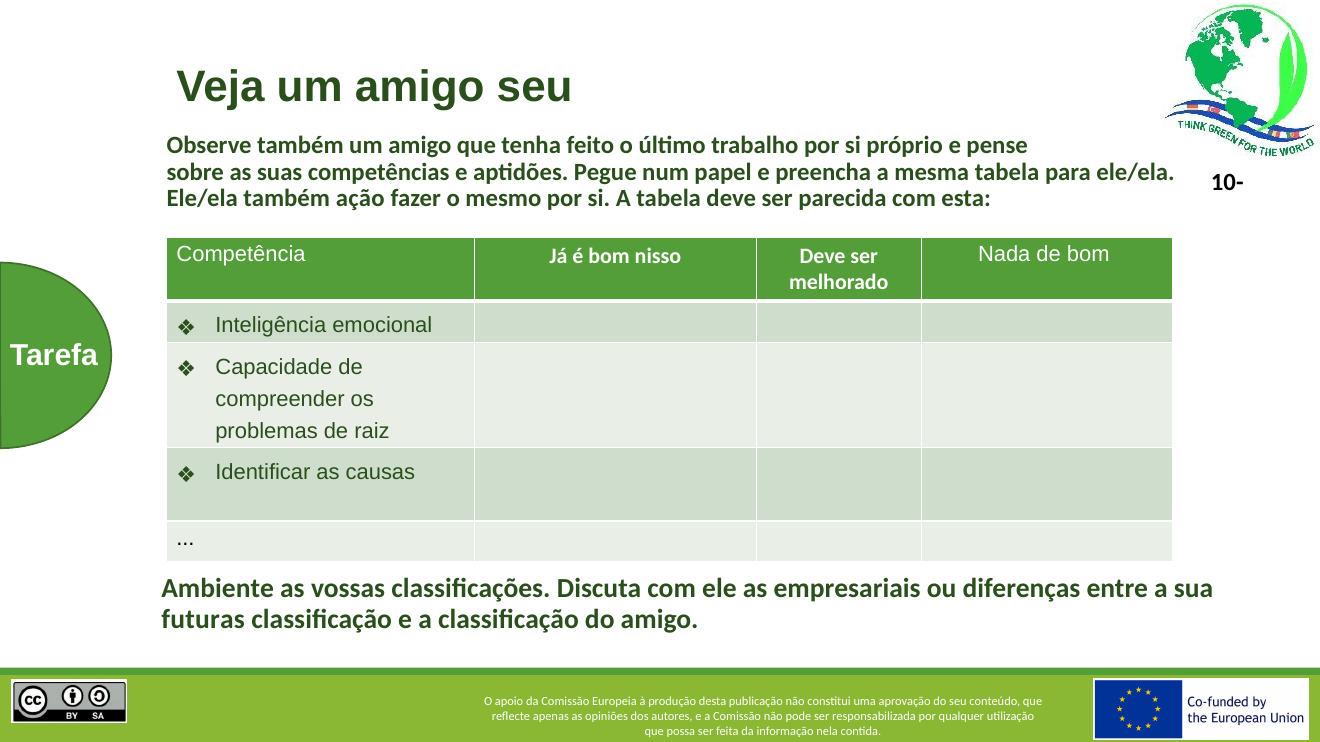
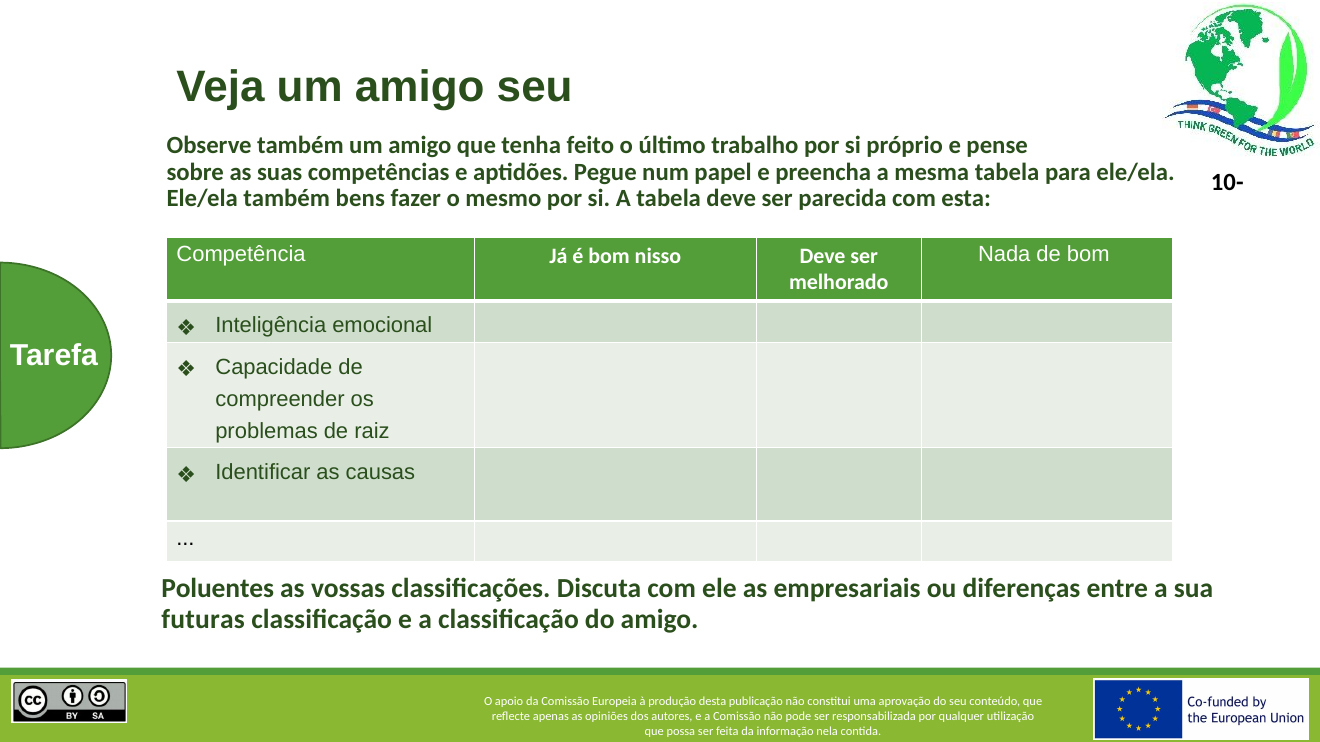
ação: ação -> bens
Ambiente: Ambiente -> Poluentes
